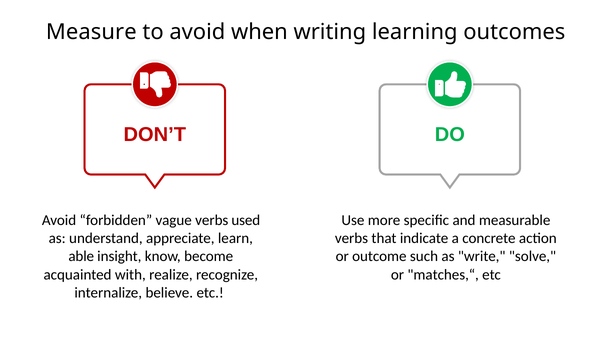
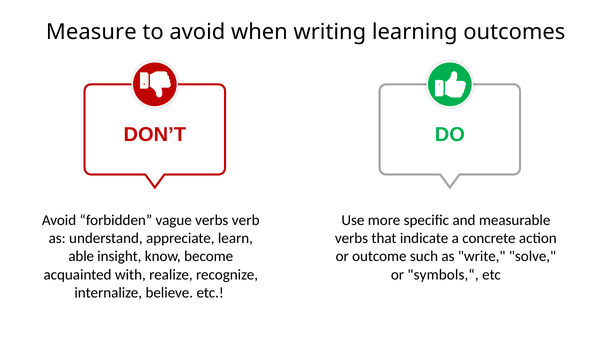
used: used -> verb
matches,“: matches,“ -> symbols,“
